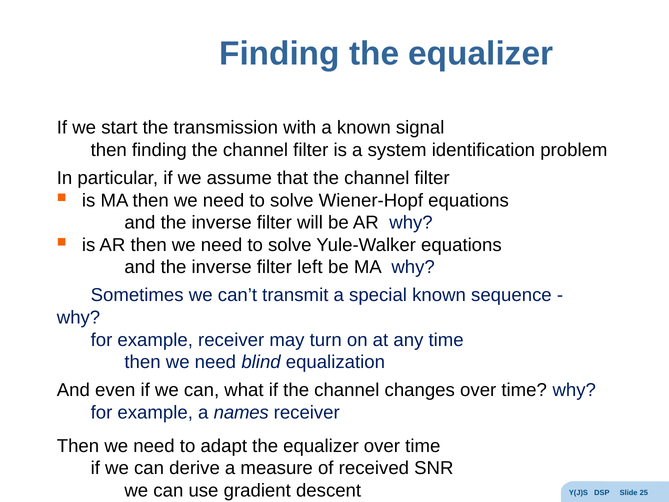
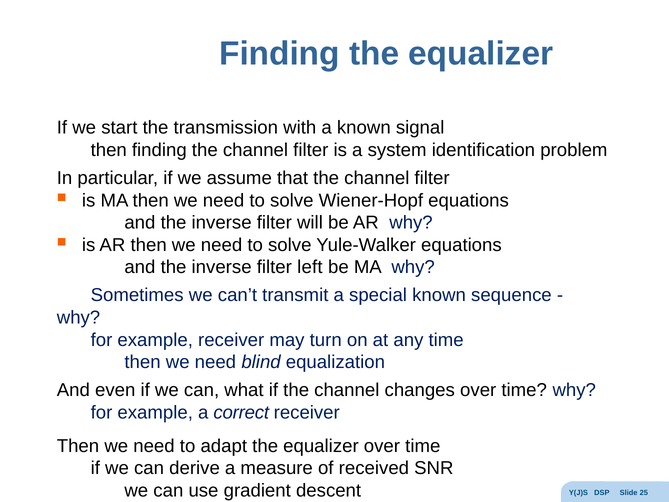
names: names -> correct
